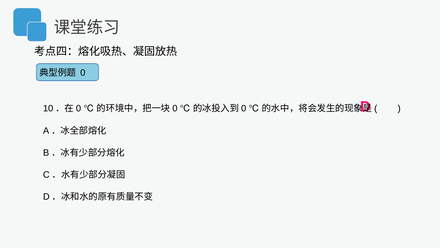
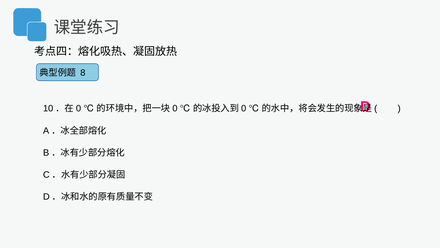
0: 0 -> 8
